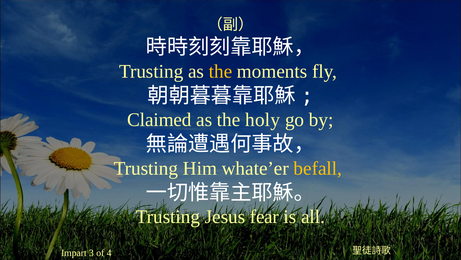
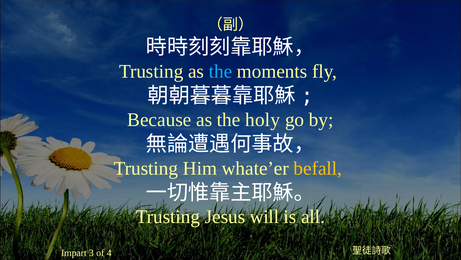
the at (220, 71) colour: yellow -> light blue
Claimed: Claimed -> Because
fear: fear -> will
